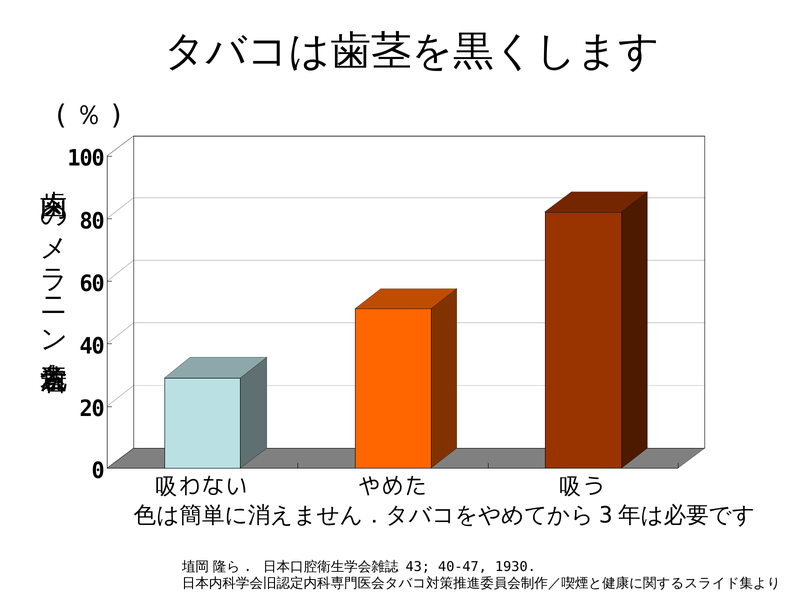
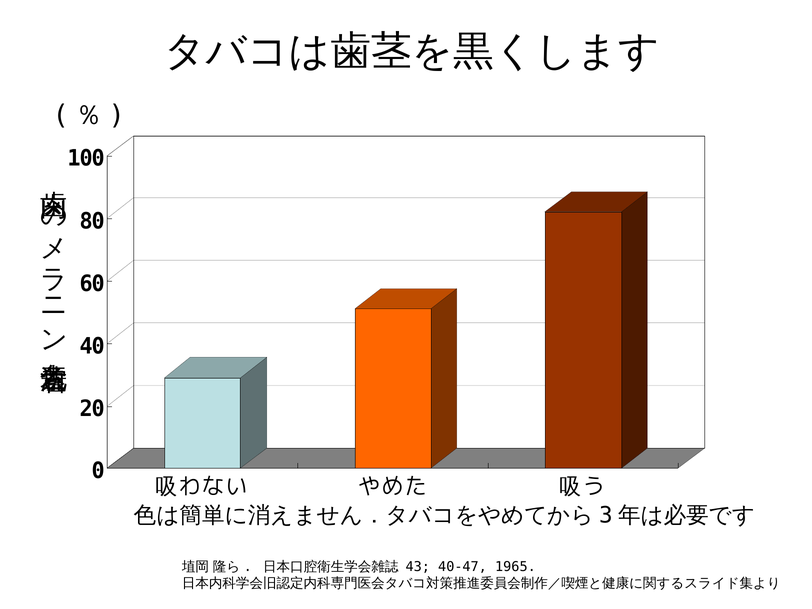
1930: 1930 -> 1965
